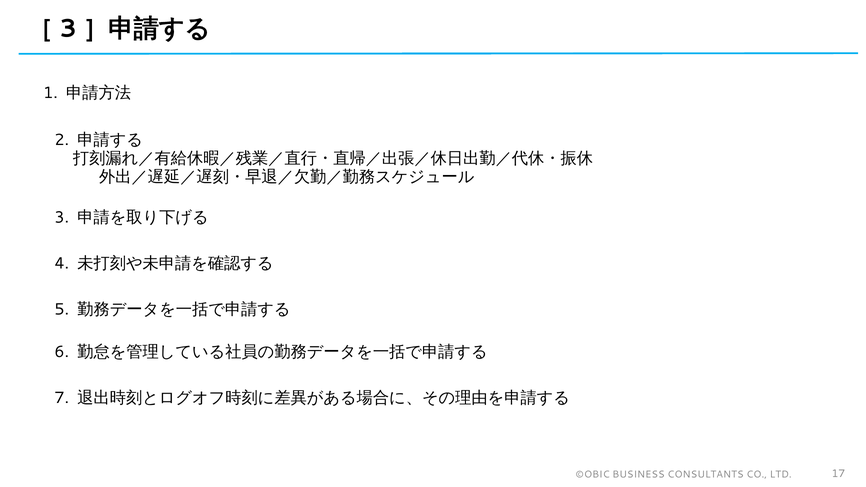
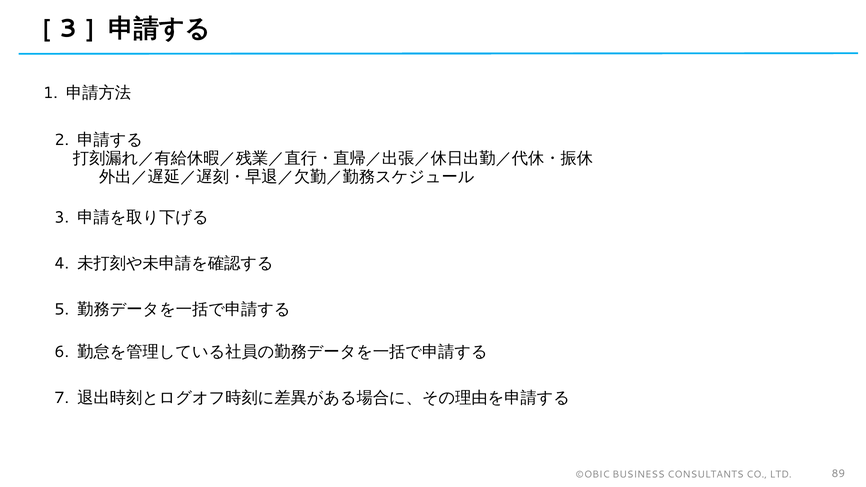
17: 17 -> 89
